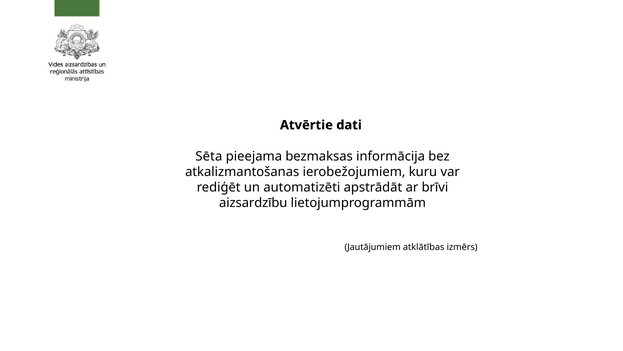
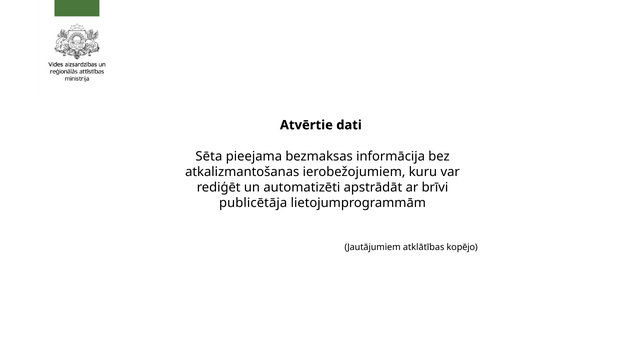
aizsardzību: aizsardzību -> publicētāja
izmērs: izmērs -> kopējo
